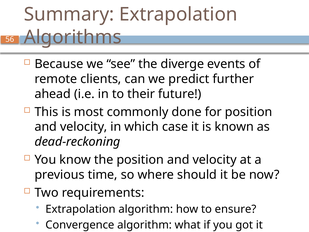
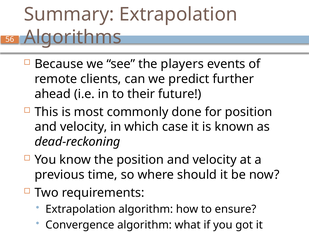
diverge: diverge -> players
